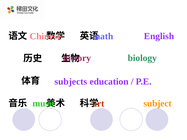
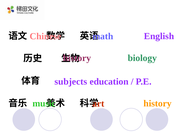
subject at (158, 104): subject -> history
